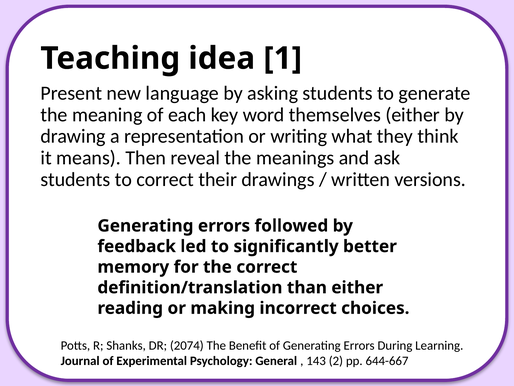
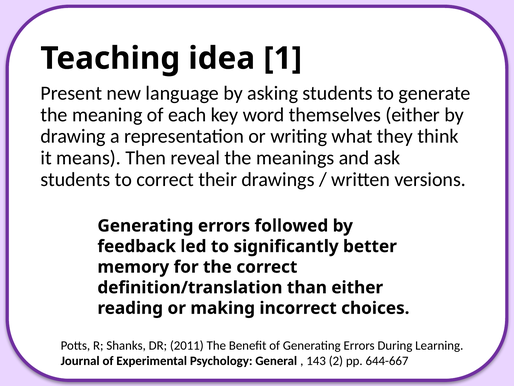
2074: 2074 -> 2011
